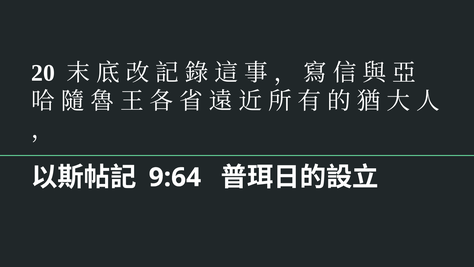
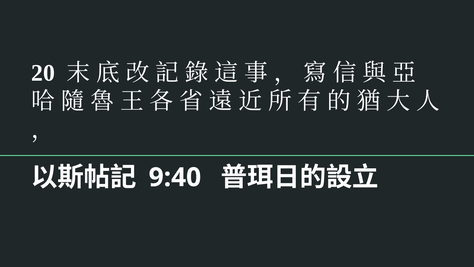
9:64: 9:64 -> 9:40
